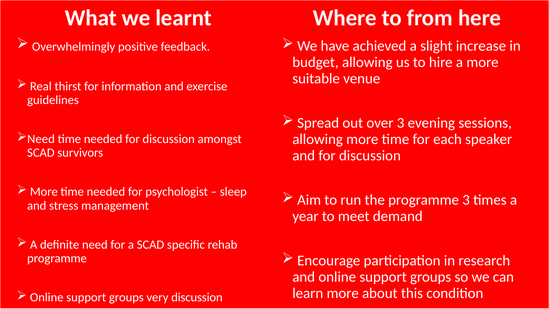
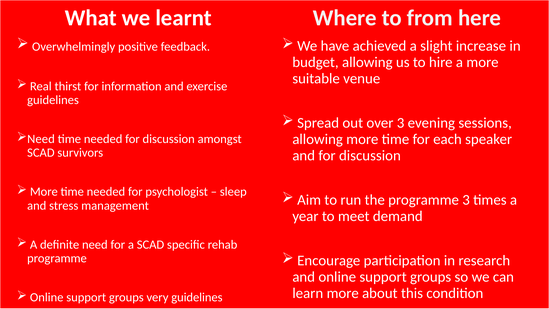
very discussion: discussion -> guidelines
